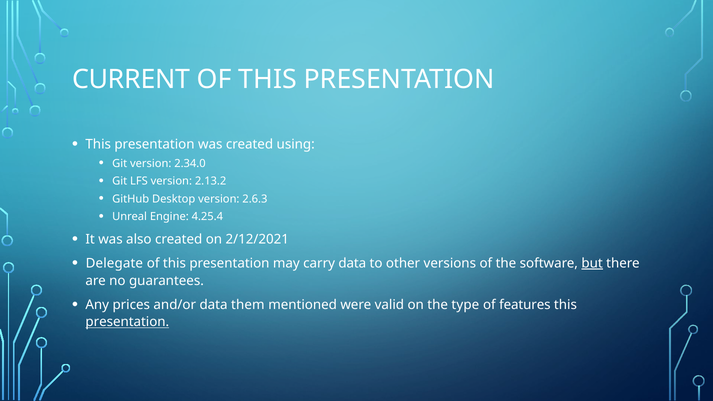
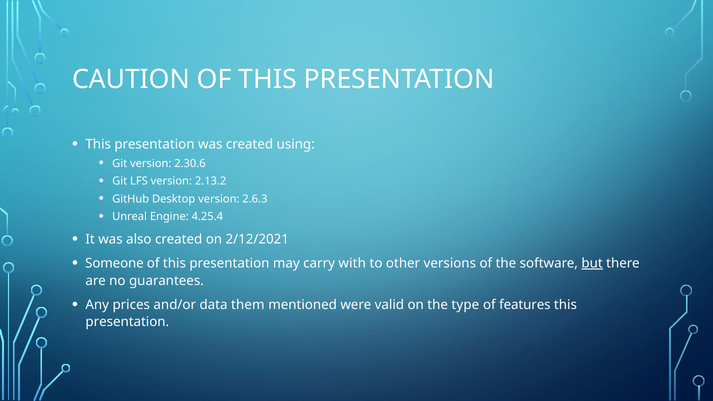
CURRENT: CURRENT -> CAUTION
2.34.0: 2.34.0 -> 2.30.6
Delegate: Delegate -> Someone
carry data: data -> with
presentation at (127, 322) underline: present -> none
